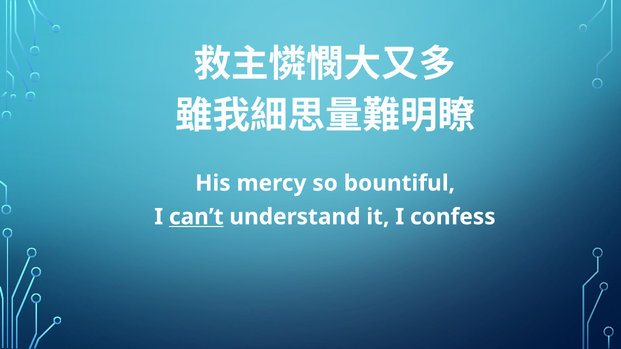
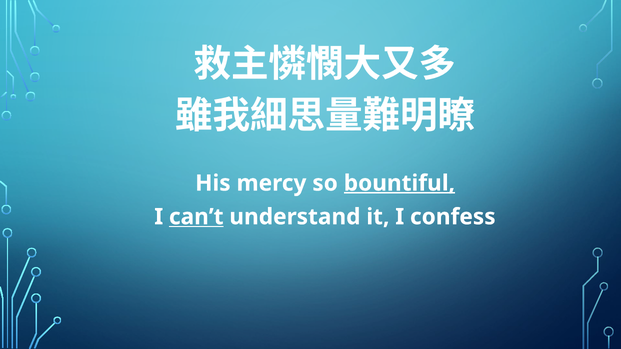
bountiful underline: none -> present
